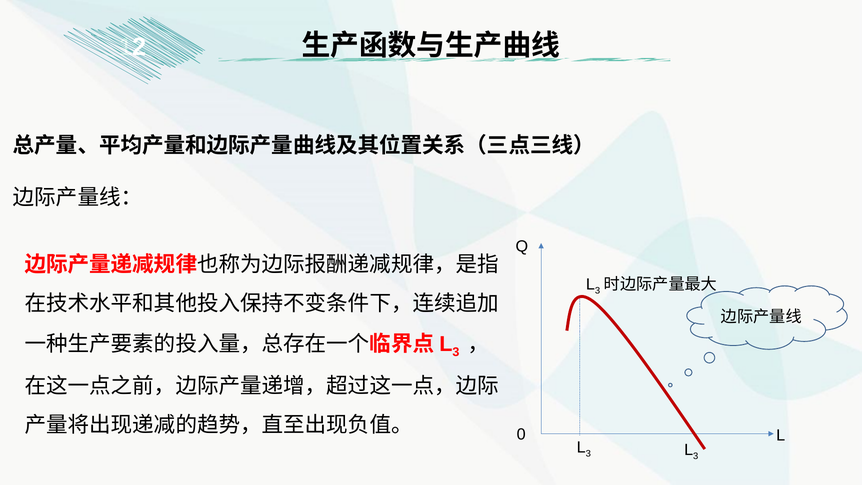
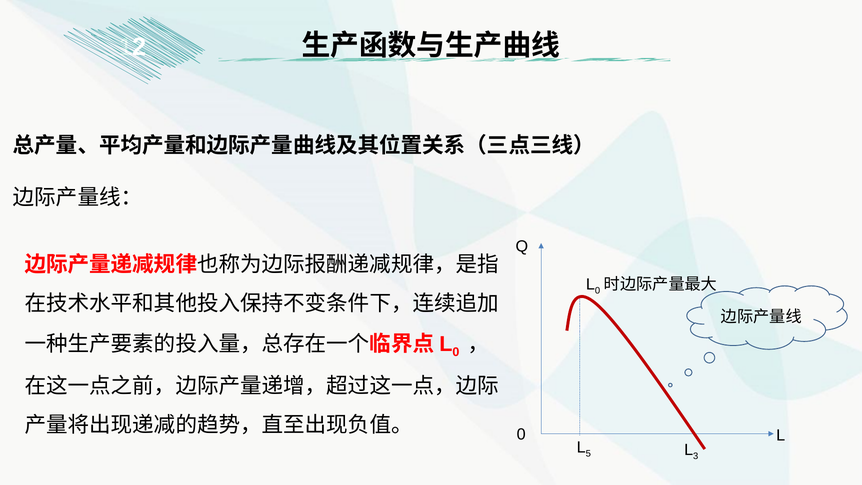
3 at (598, 290): 3 -> 0
3 at (456, 352): 3 -> 0
3 at (588, 454): 3 -> 5
